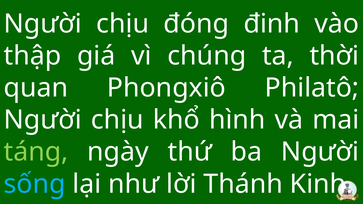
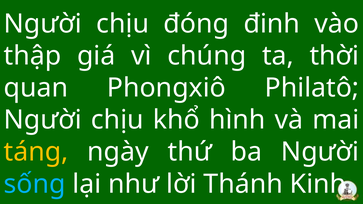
táng colour: light green -> yellow
